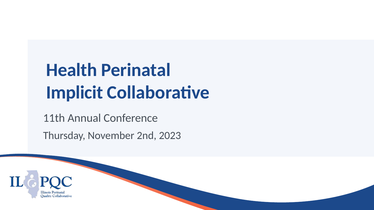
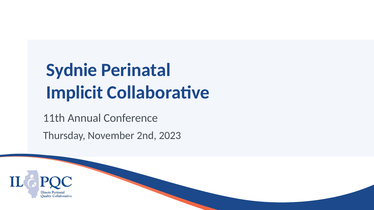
Health: Health -> Sydnie
